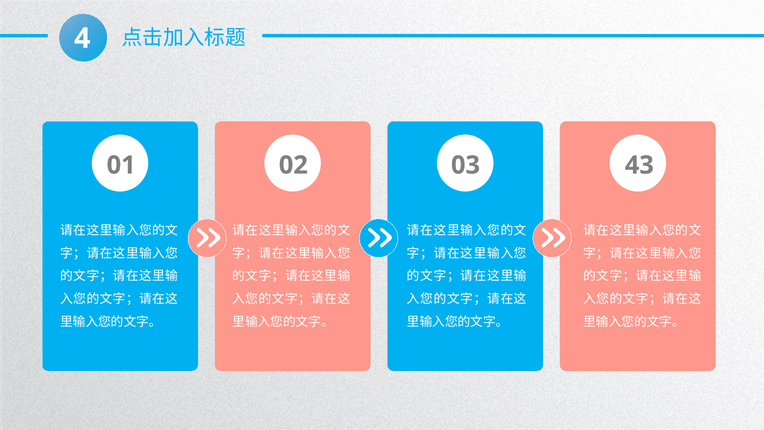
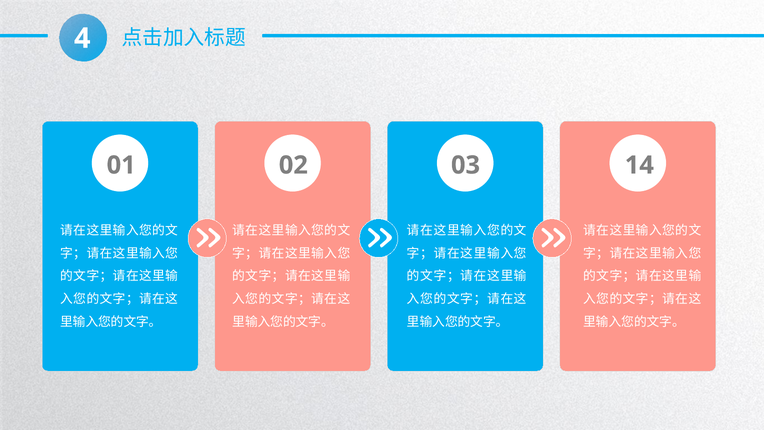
43: 43 -> 14
